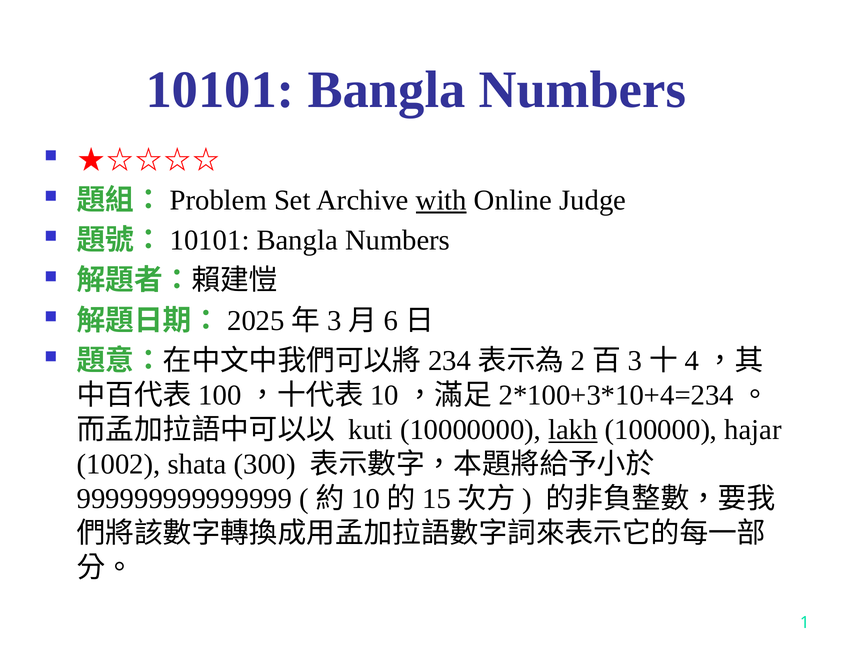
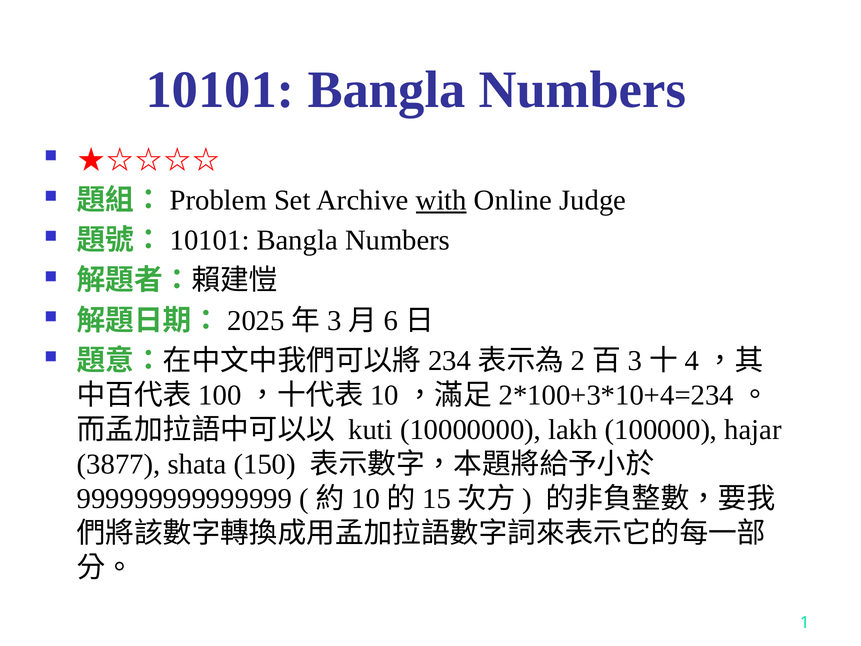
lakh underline: present -> none
1002: 1002 -> 3877
300: 300 -> 150
